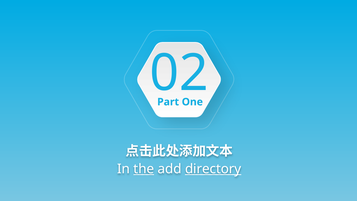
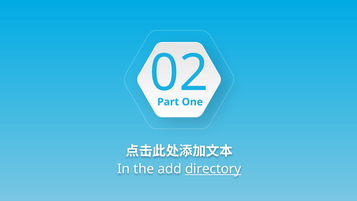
the underline: present -> none
